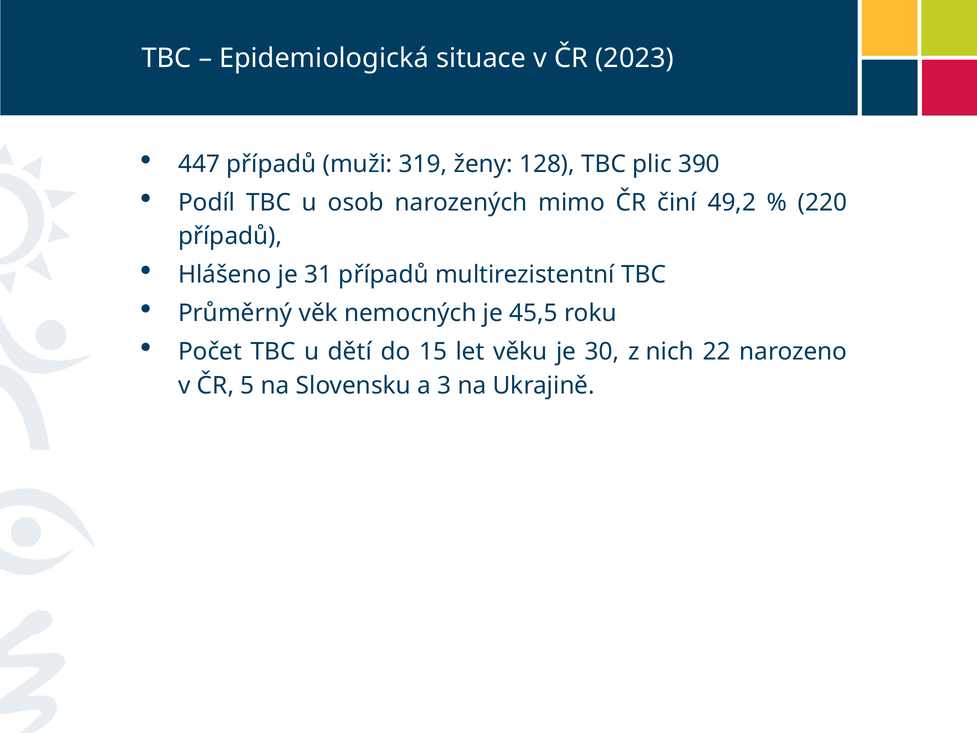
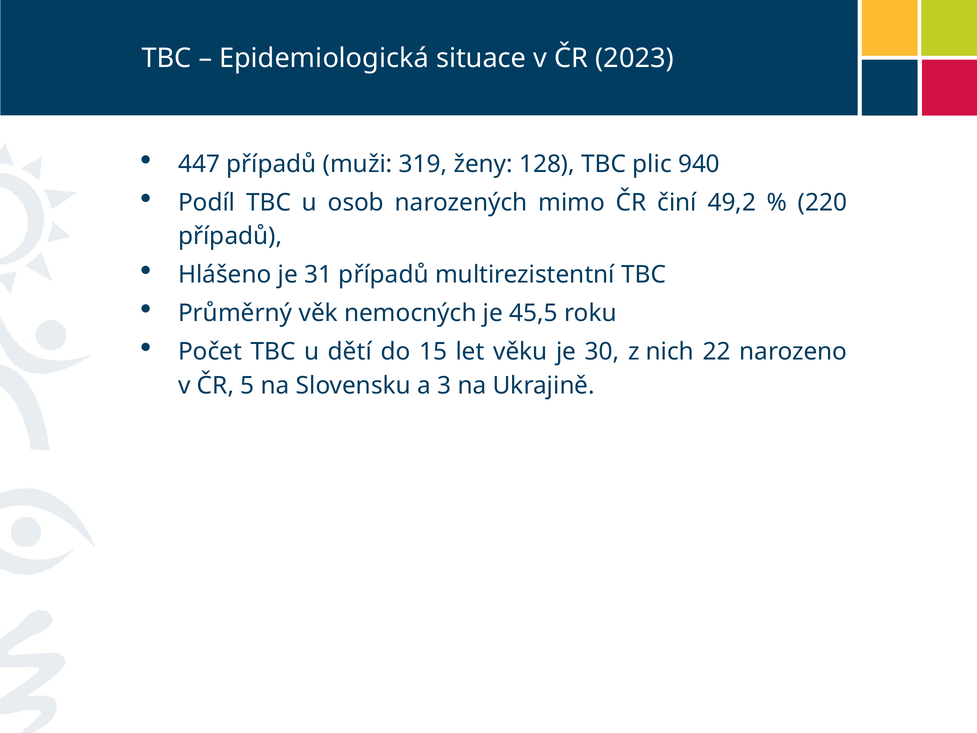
390: 390 -> 940
